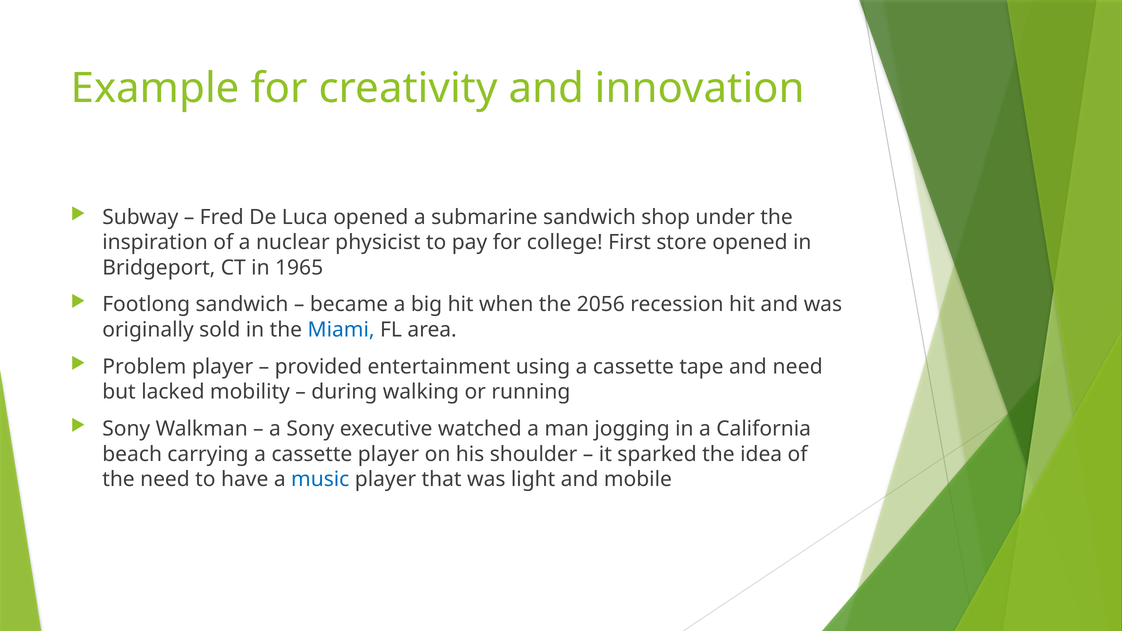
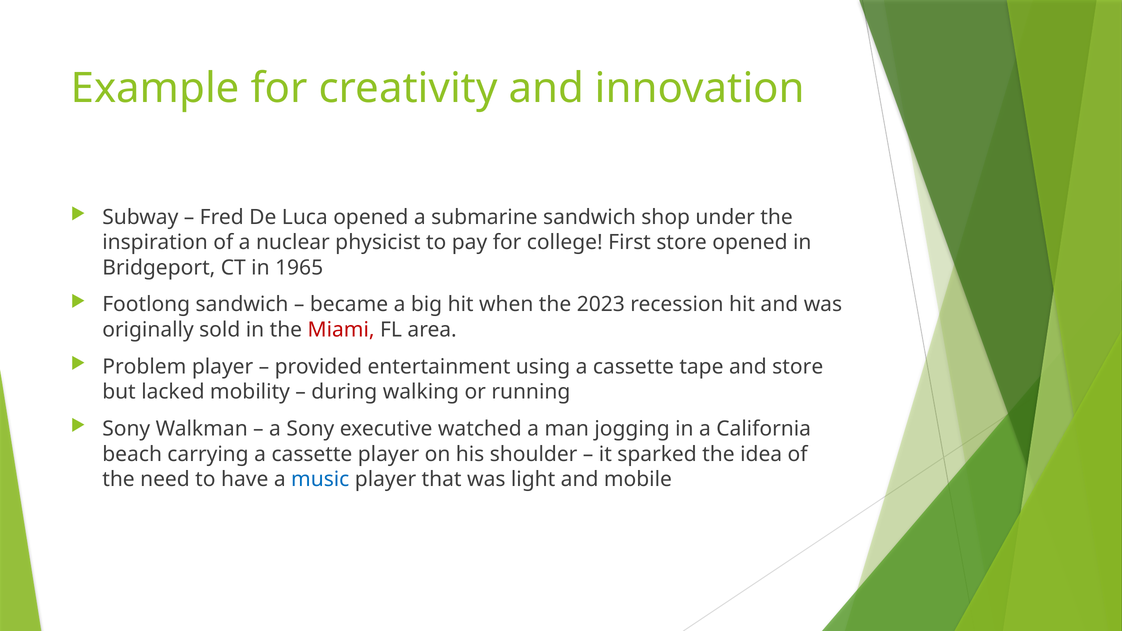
2056: 2056 -> 2023
Miami colour: blue -> red
and need: need -> store
